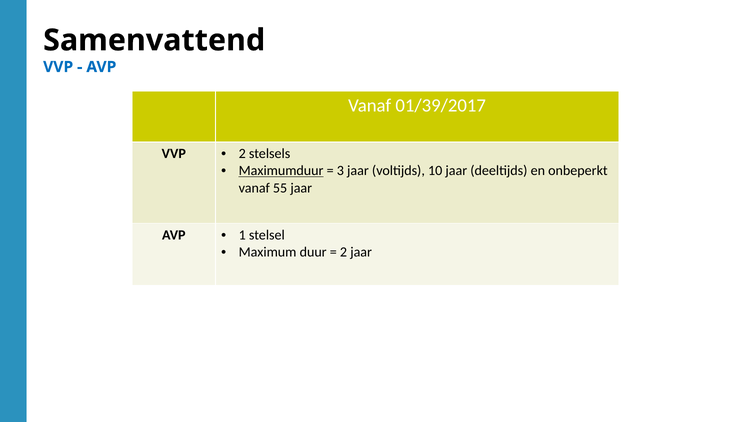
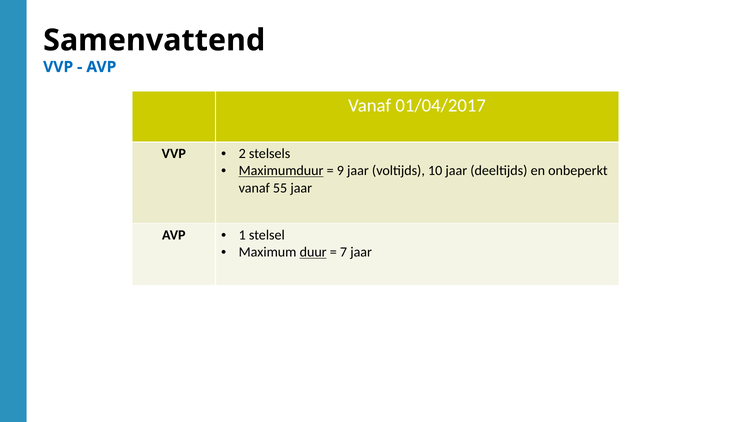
01/39/2017: 01/39/2017 -> 01/04/2017
3: 3 -> 9
duur underline: none -> present
2 at (344, 252): 2 -> 7
